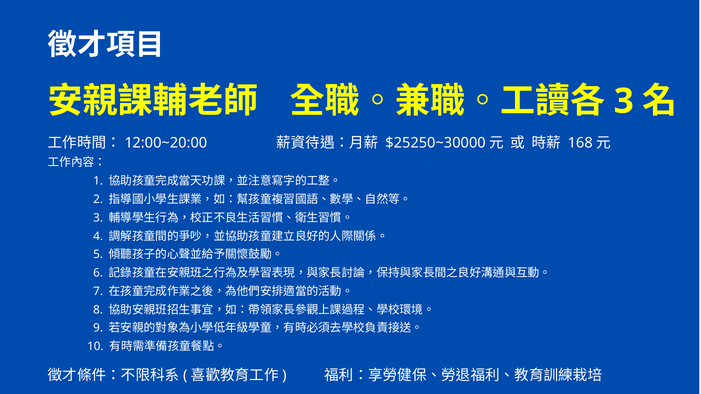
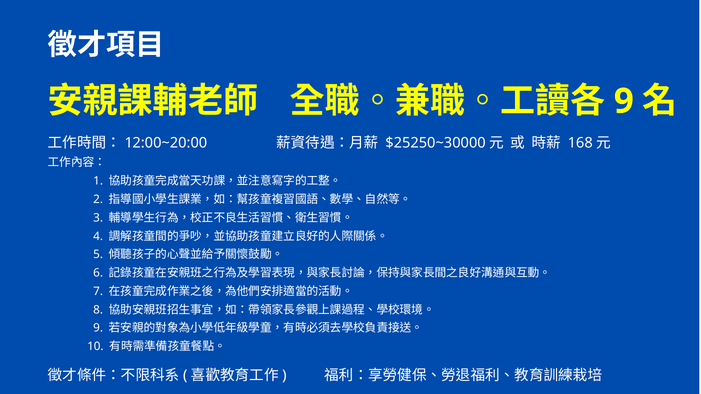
3 at (624, 101): 3 -> 9
